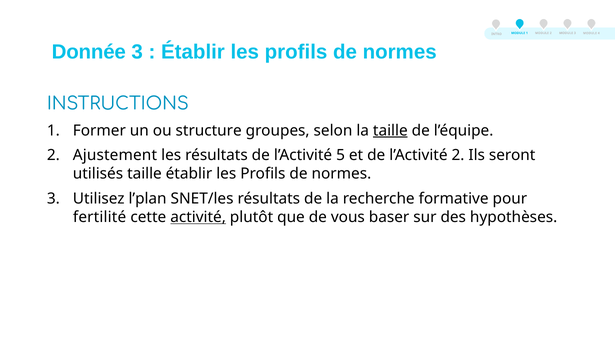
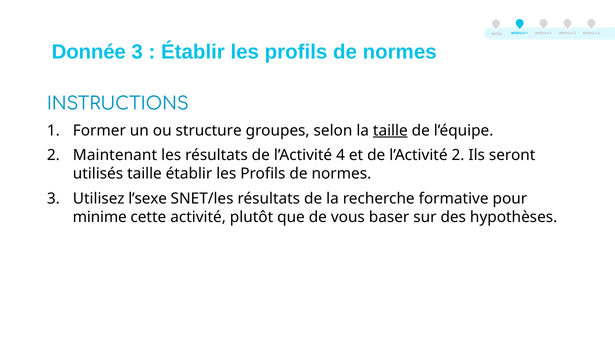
Ajustement: Ajustement -> Maintenant
l’Activité 5: 5 -> 4
l’plan: l’plan -> l’sexe
fertilité: fertilité -> minime
activité underline: present -> none
